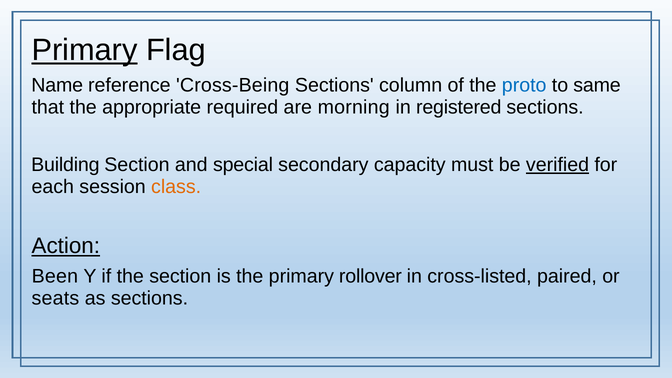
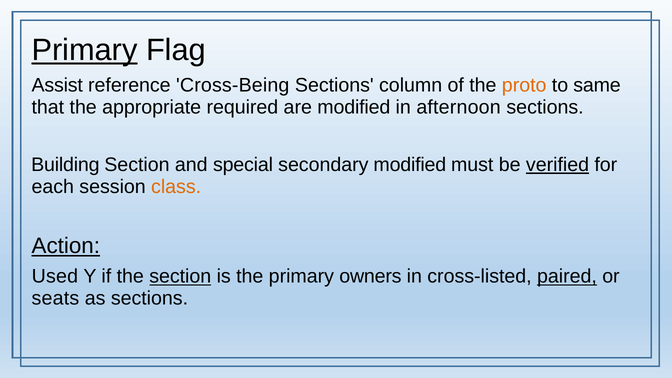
Name: Name -> Assist
proto colour: blue -> orange
are morning: morning -> modified
registered: registered -> afternoon
secondary capacity: capacity -> modified
Been: Been -> Used
section at (180, 276) underline: none -> present
rollover: rollover -> owners
paired underline: none -> present
